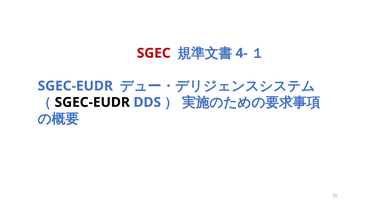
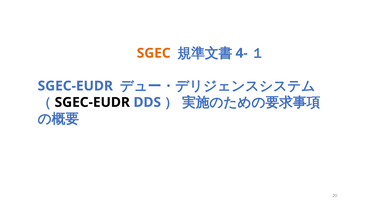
SGEC colour: red -> orange
